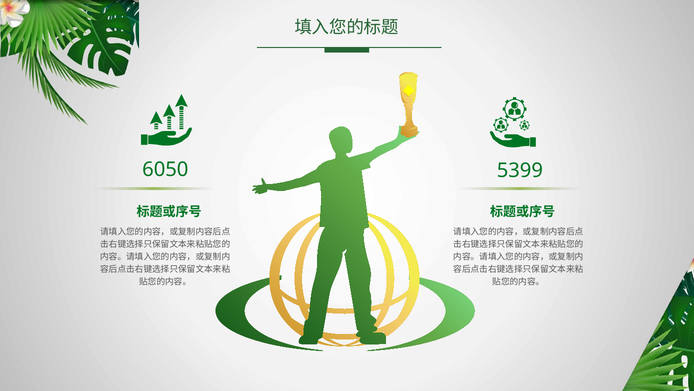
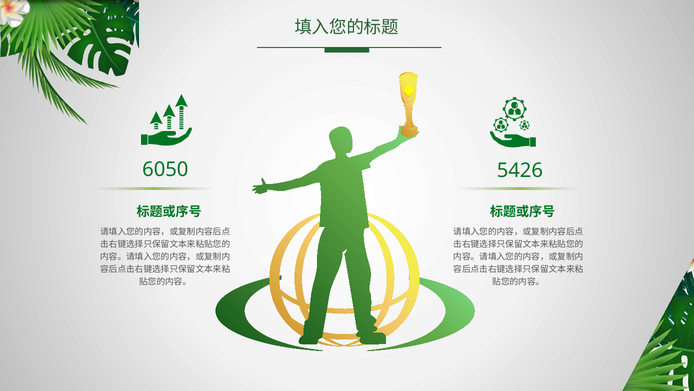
5399: 5399 -> 5426
